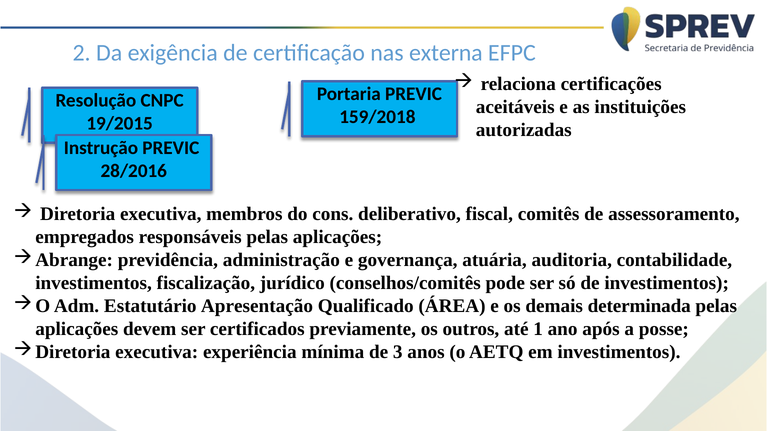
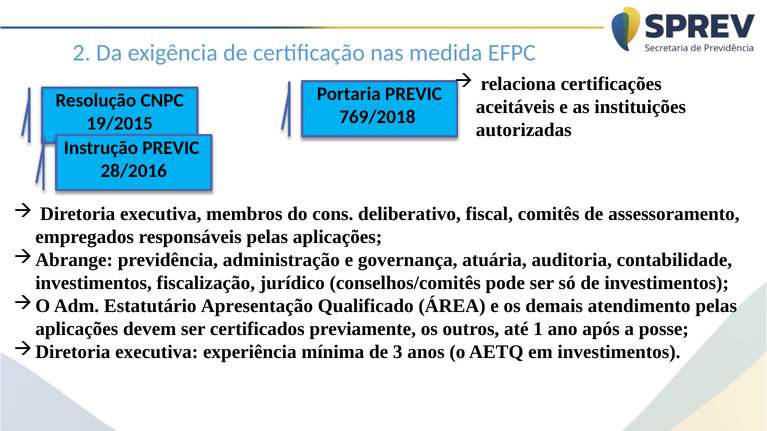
externa: externa -> medida
159/2018: 159/2018 -> 769/2018
determinada: determinada -> atendimento
